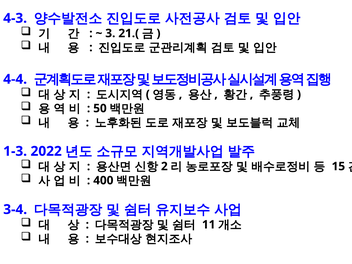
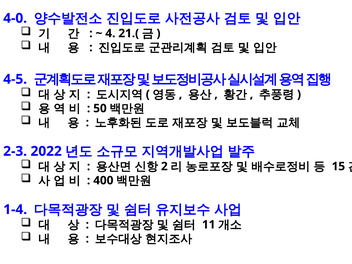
4-3: 4-3 -> 4-0
3: 3 -> 4
4-4: 4-4 -> 4-5
1-3: 1-3 -> 2-3
3-4: 3-4 -> 1-4
